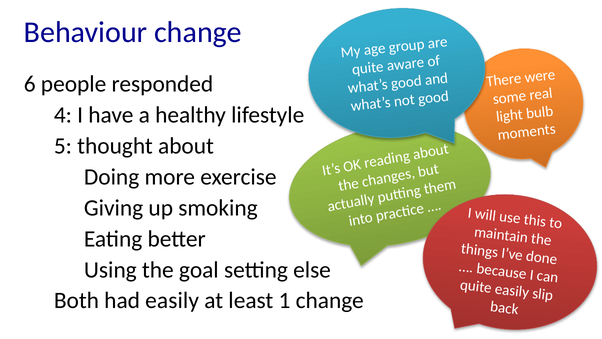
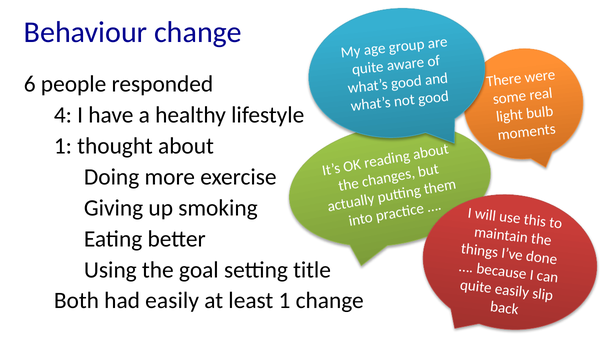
5 at (63, 146): 5 -> 1
else: else -> title
